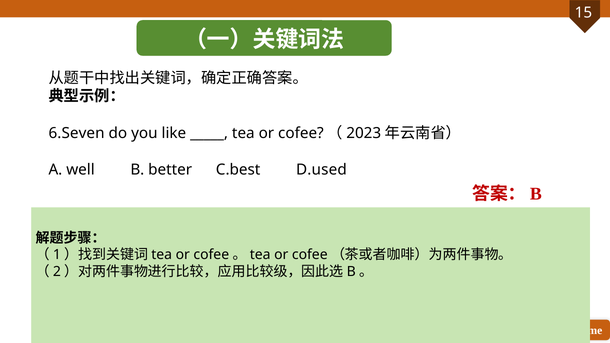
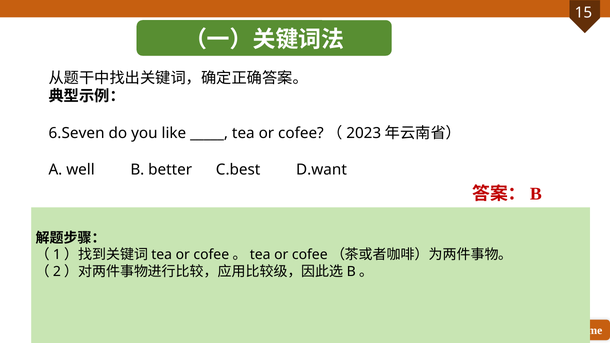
D.used: D.used -> D.want
